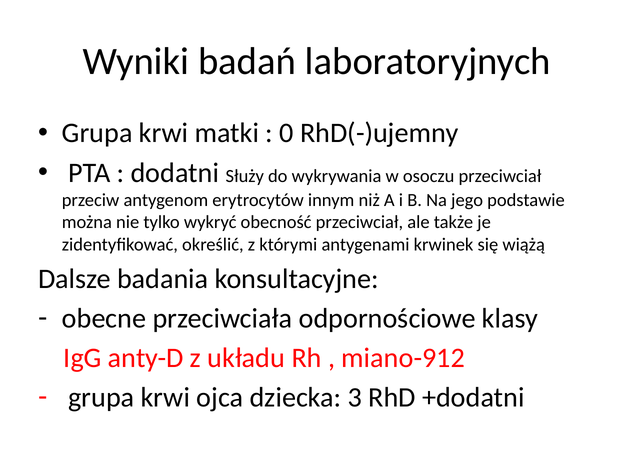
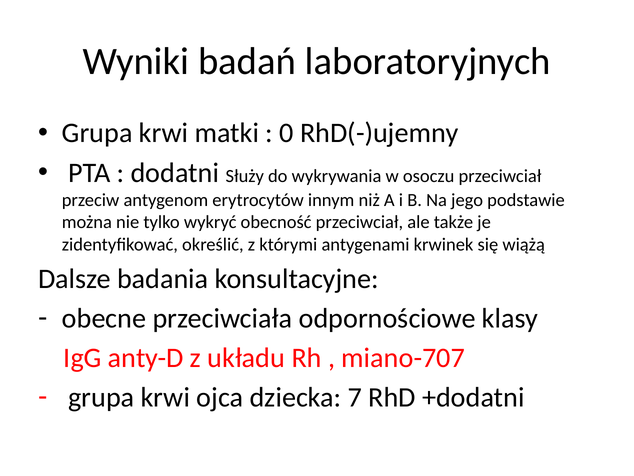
miano-912: miano-912 -> miano-707
3: 3 -> 7
